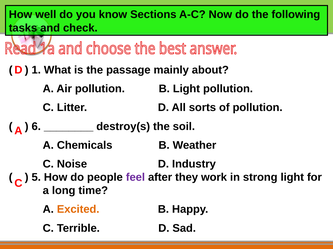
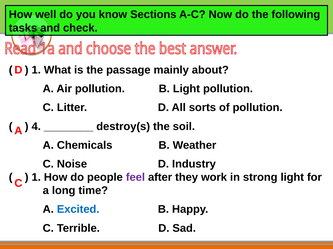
6: 6 -> 4
5 at (36, 178): 5 -> 1
Excited colour: orange -> blue
